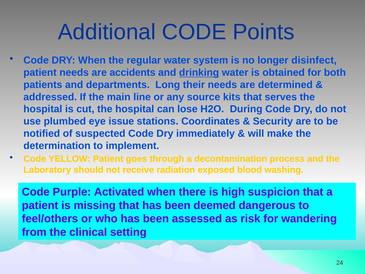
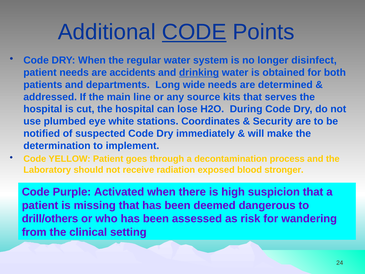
CODE at (194, 32) underline: none -> present
their: their -> wide
issue: issue -> white
washing: washing -> stronger
feel/others: feel/others -> drill/others
